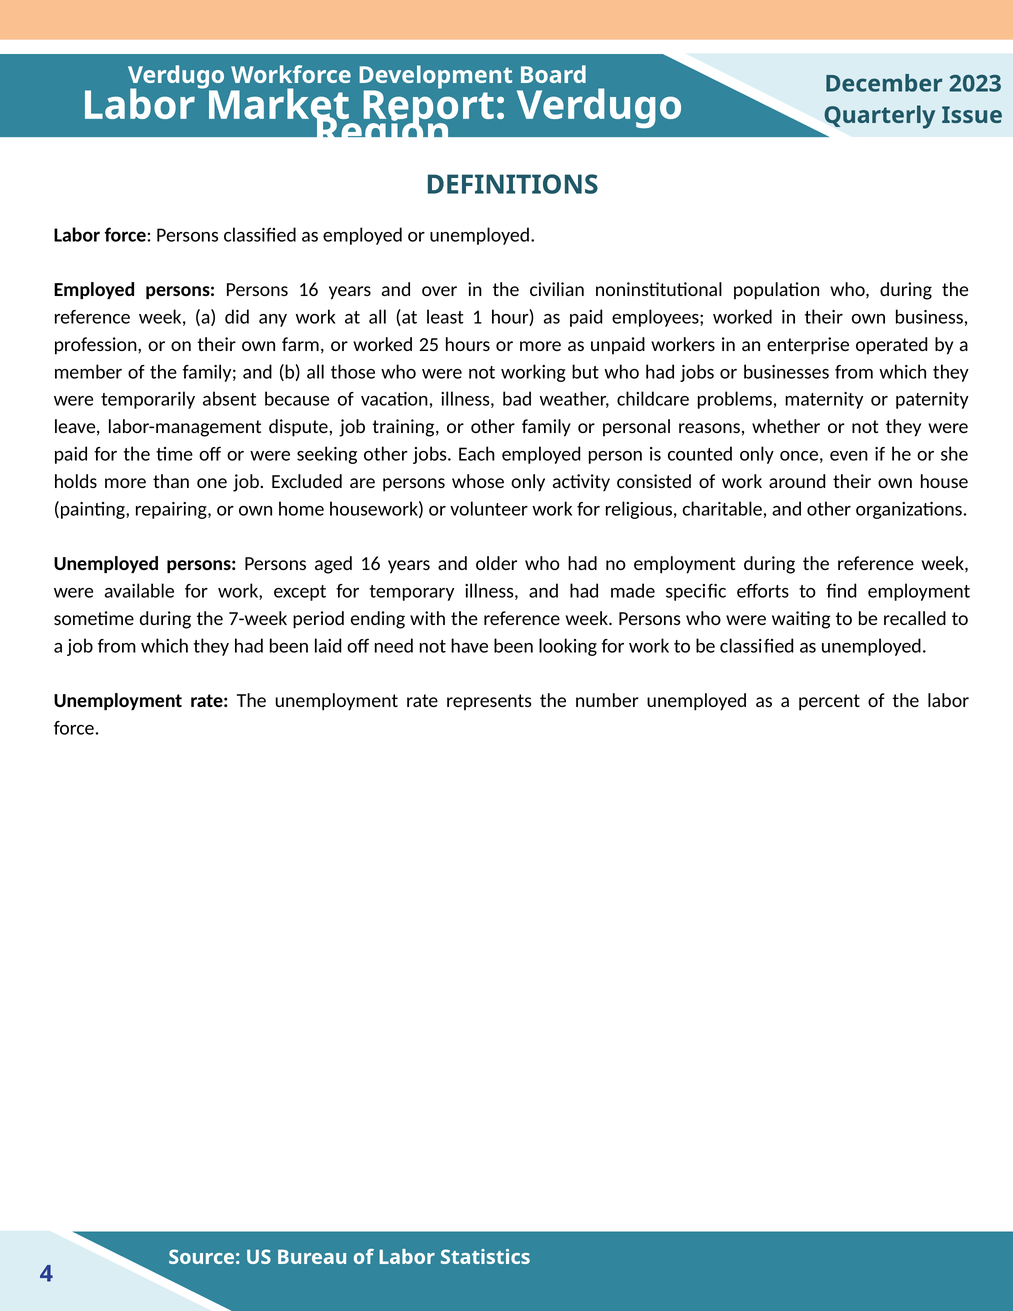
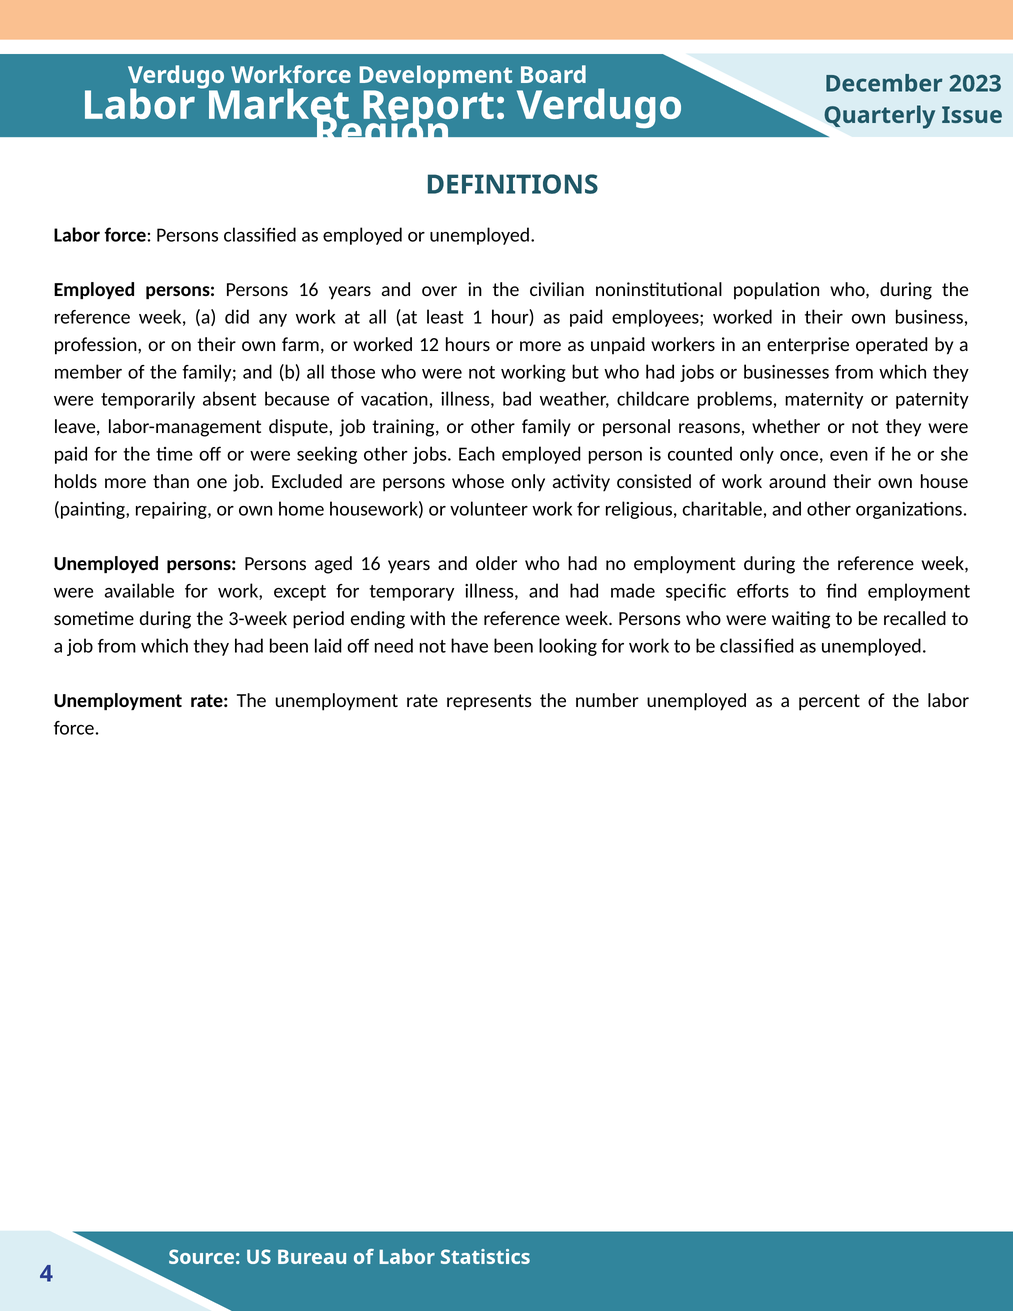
25: 25 -> 12
7-week: 7-week -> 3-week
